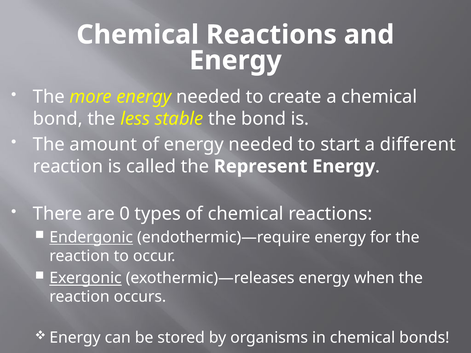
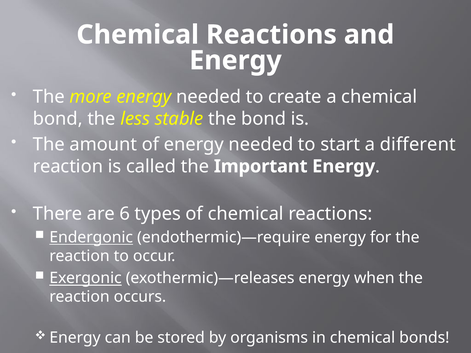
Represent: Represent -> Important
0: 0 -> 6
